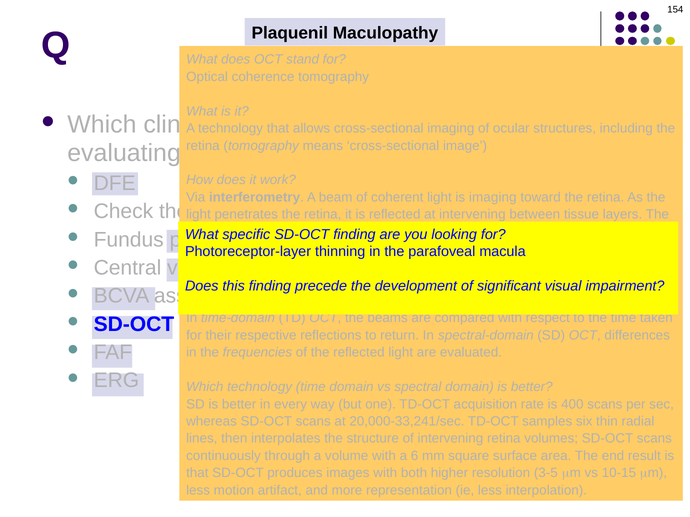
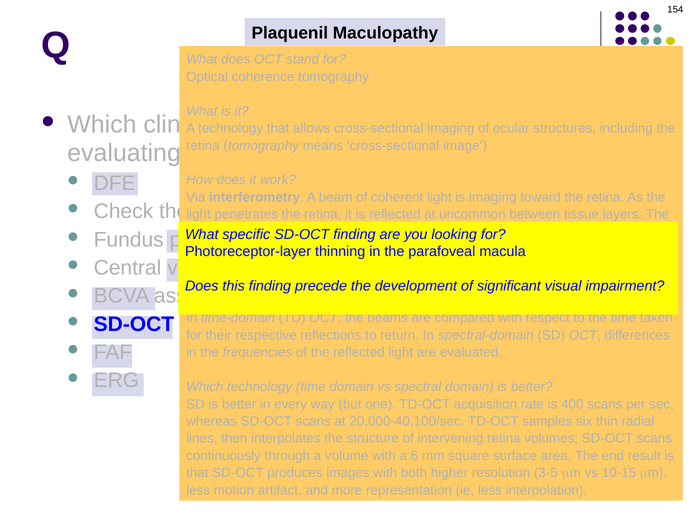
at intervening: intervening -> uncommon
20,000-33,241/sec: 20,000-33,241/sec -> 20,000-40,100/sec
